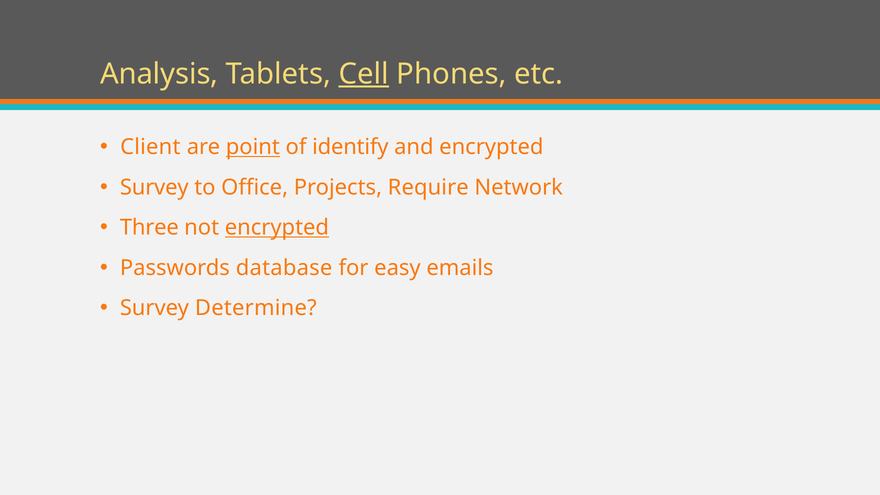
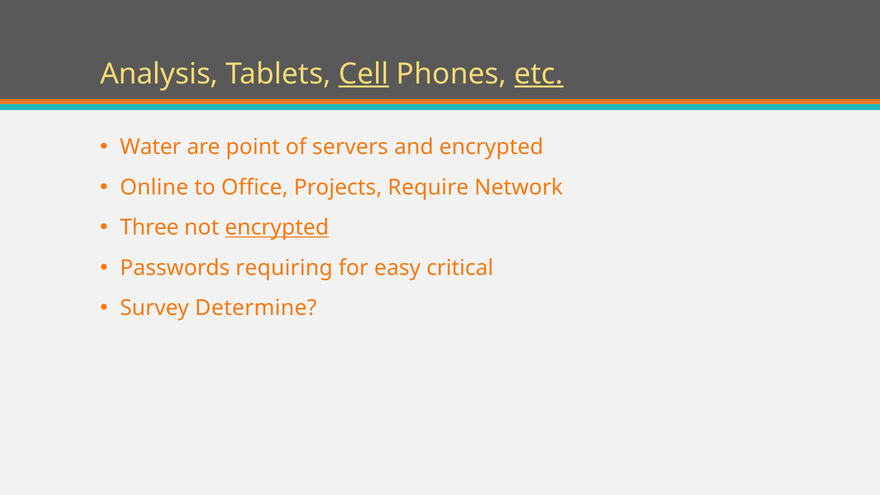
etc underline: none -> present
Client: Client -> Water
point underline: present -> none
identify: identify -> servers
Survey at (154, 187): Survey -> Online
database: database -> requiring
emails: emails -> critical
